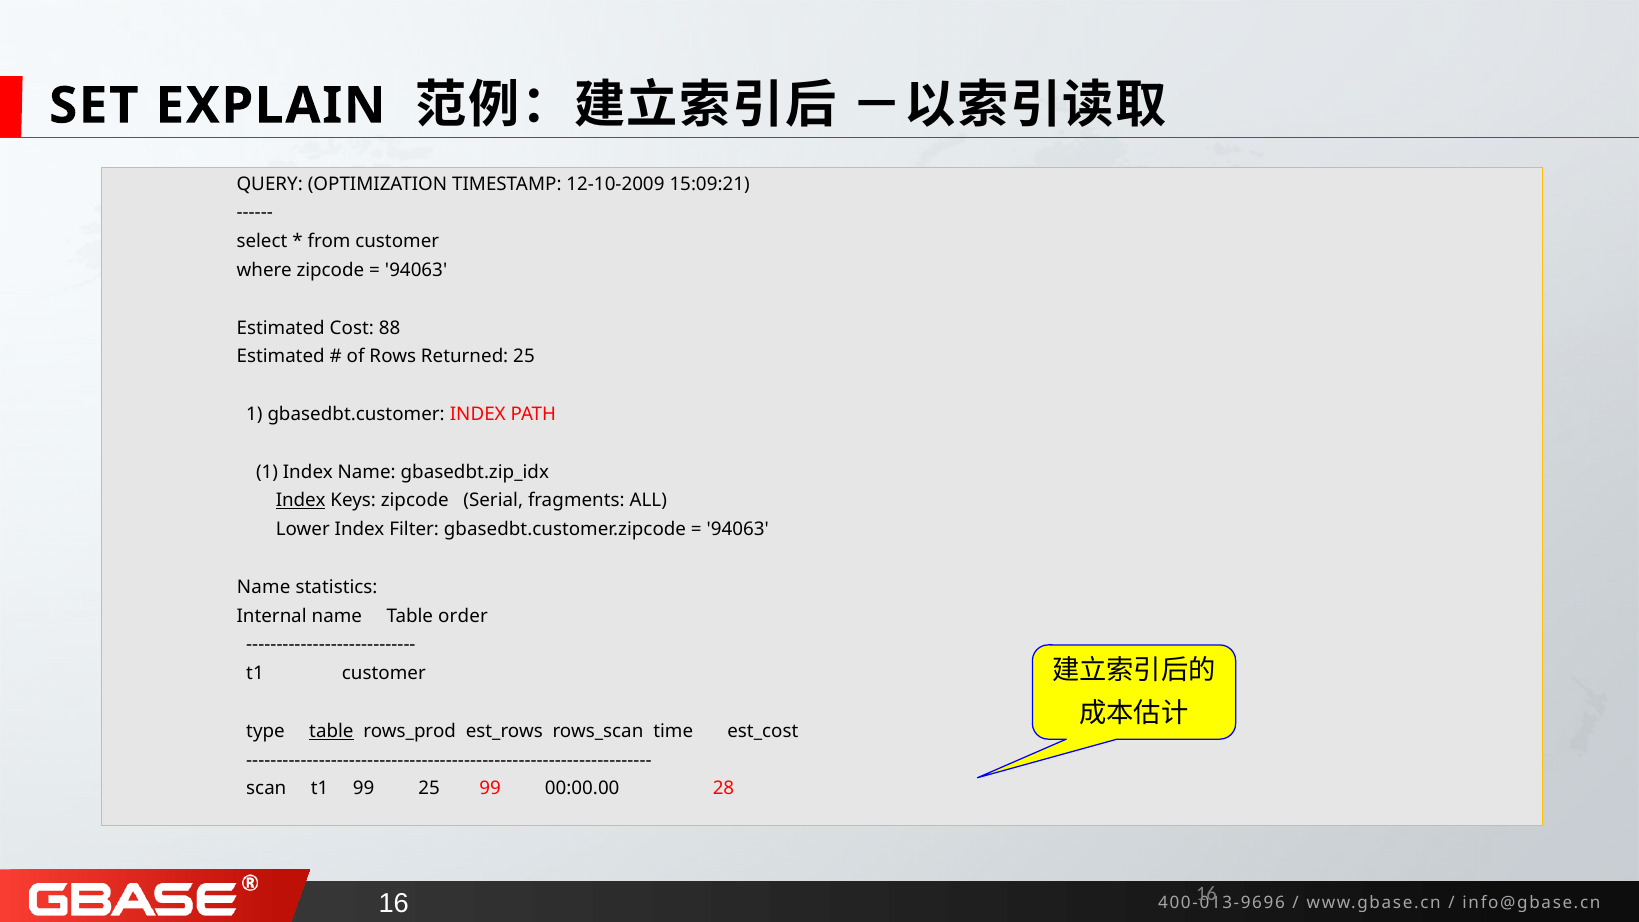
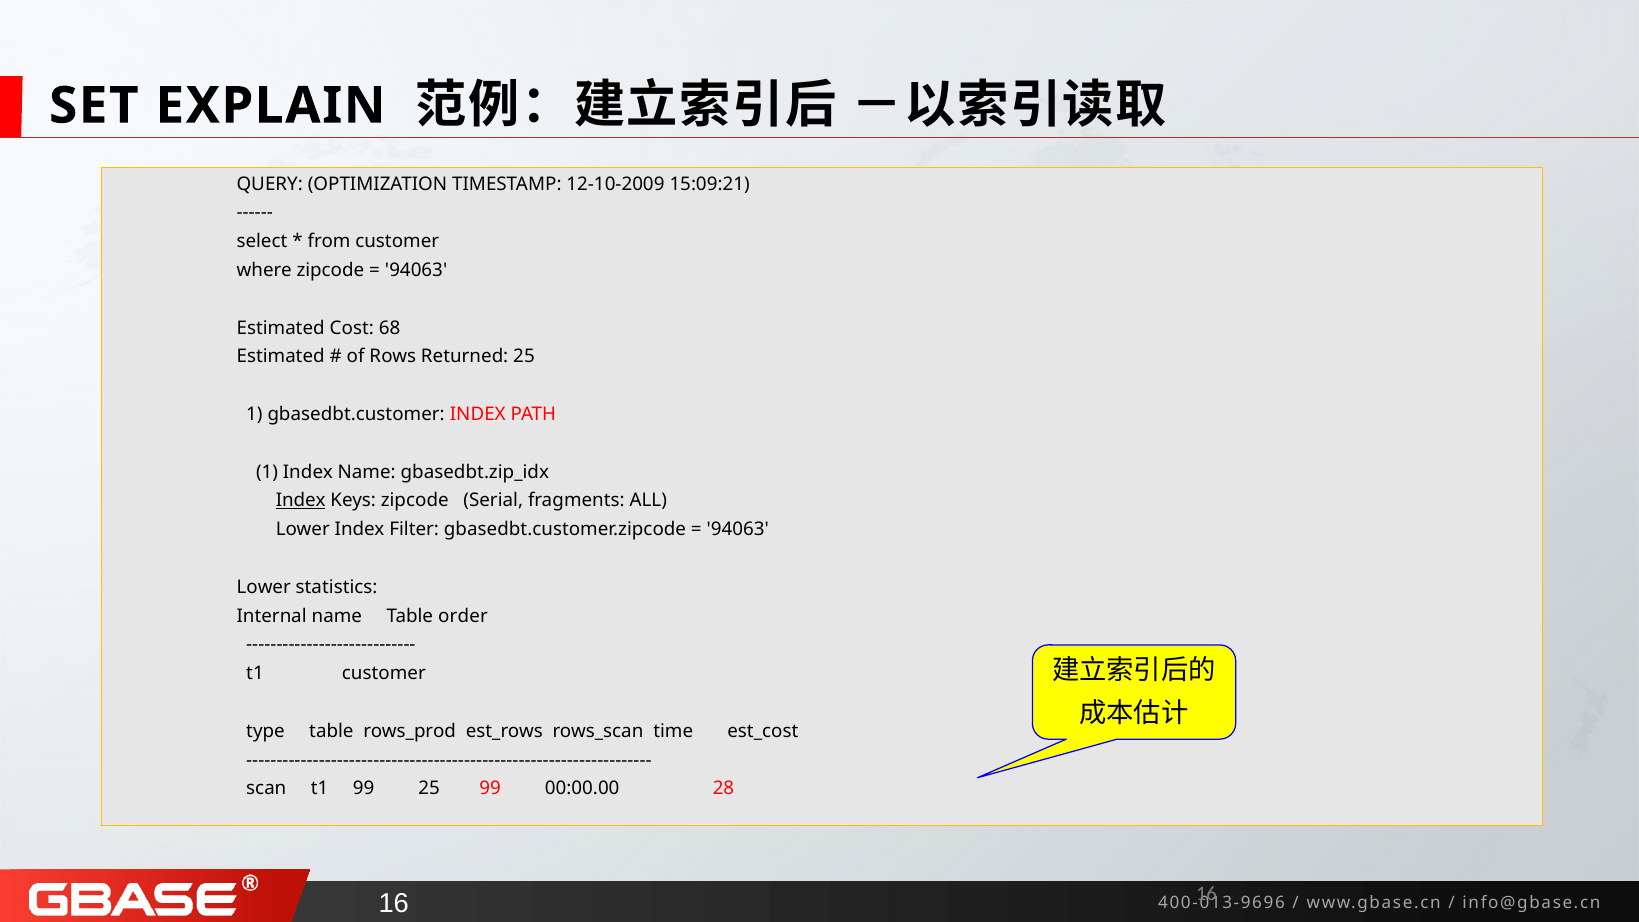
88: 88 -> 68
Name at (264, 587): Name -> Lower
table at (331, 731) underline: present -> none
